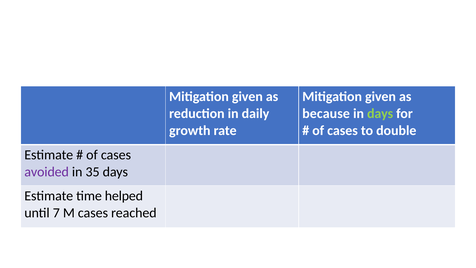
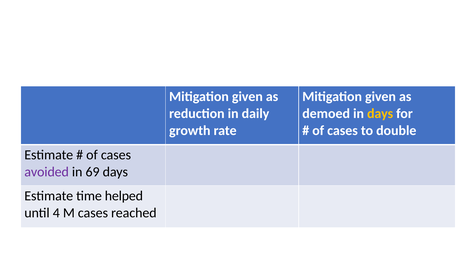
because: because -> demoed
days at (380, 114) colour: light green -> yellow
35: 35 -> 69
7: 7 -> 4
